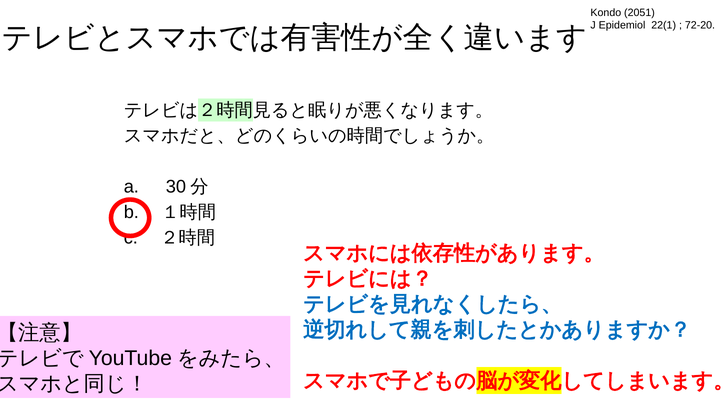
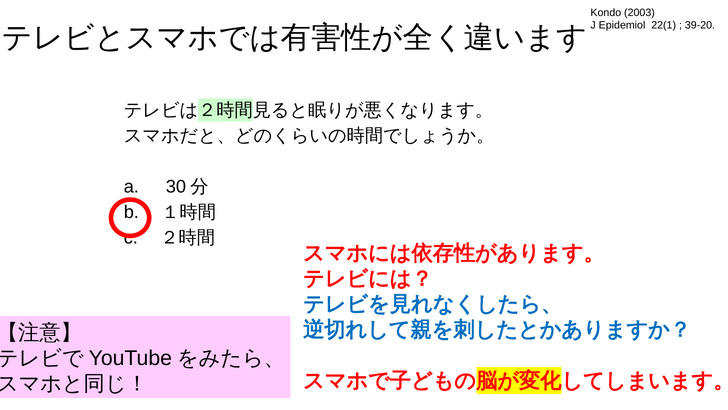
2051: 2051 -> 2003
72-20: 72-20 -> 39-20
